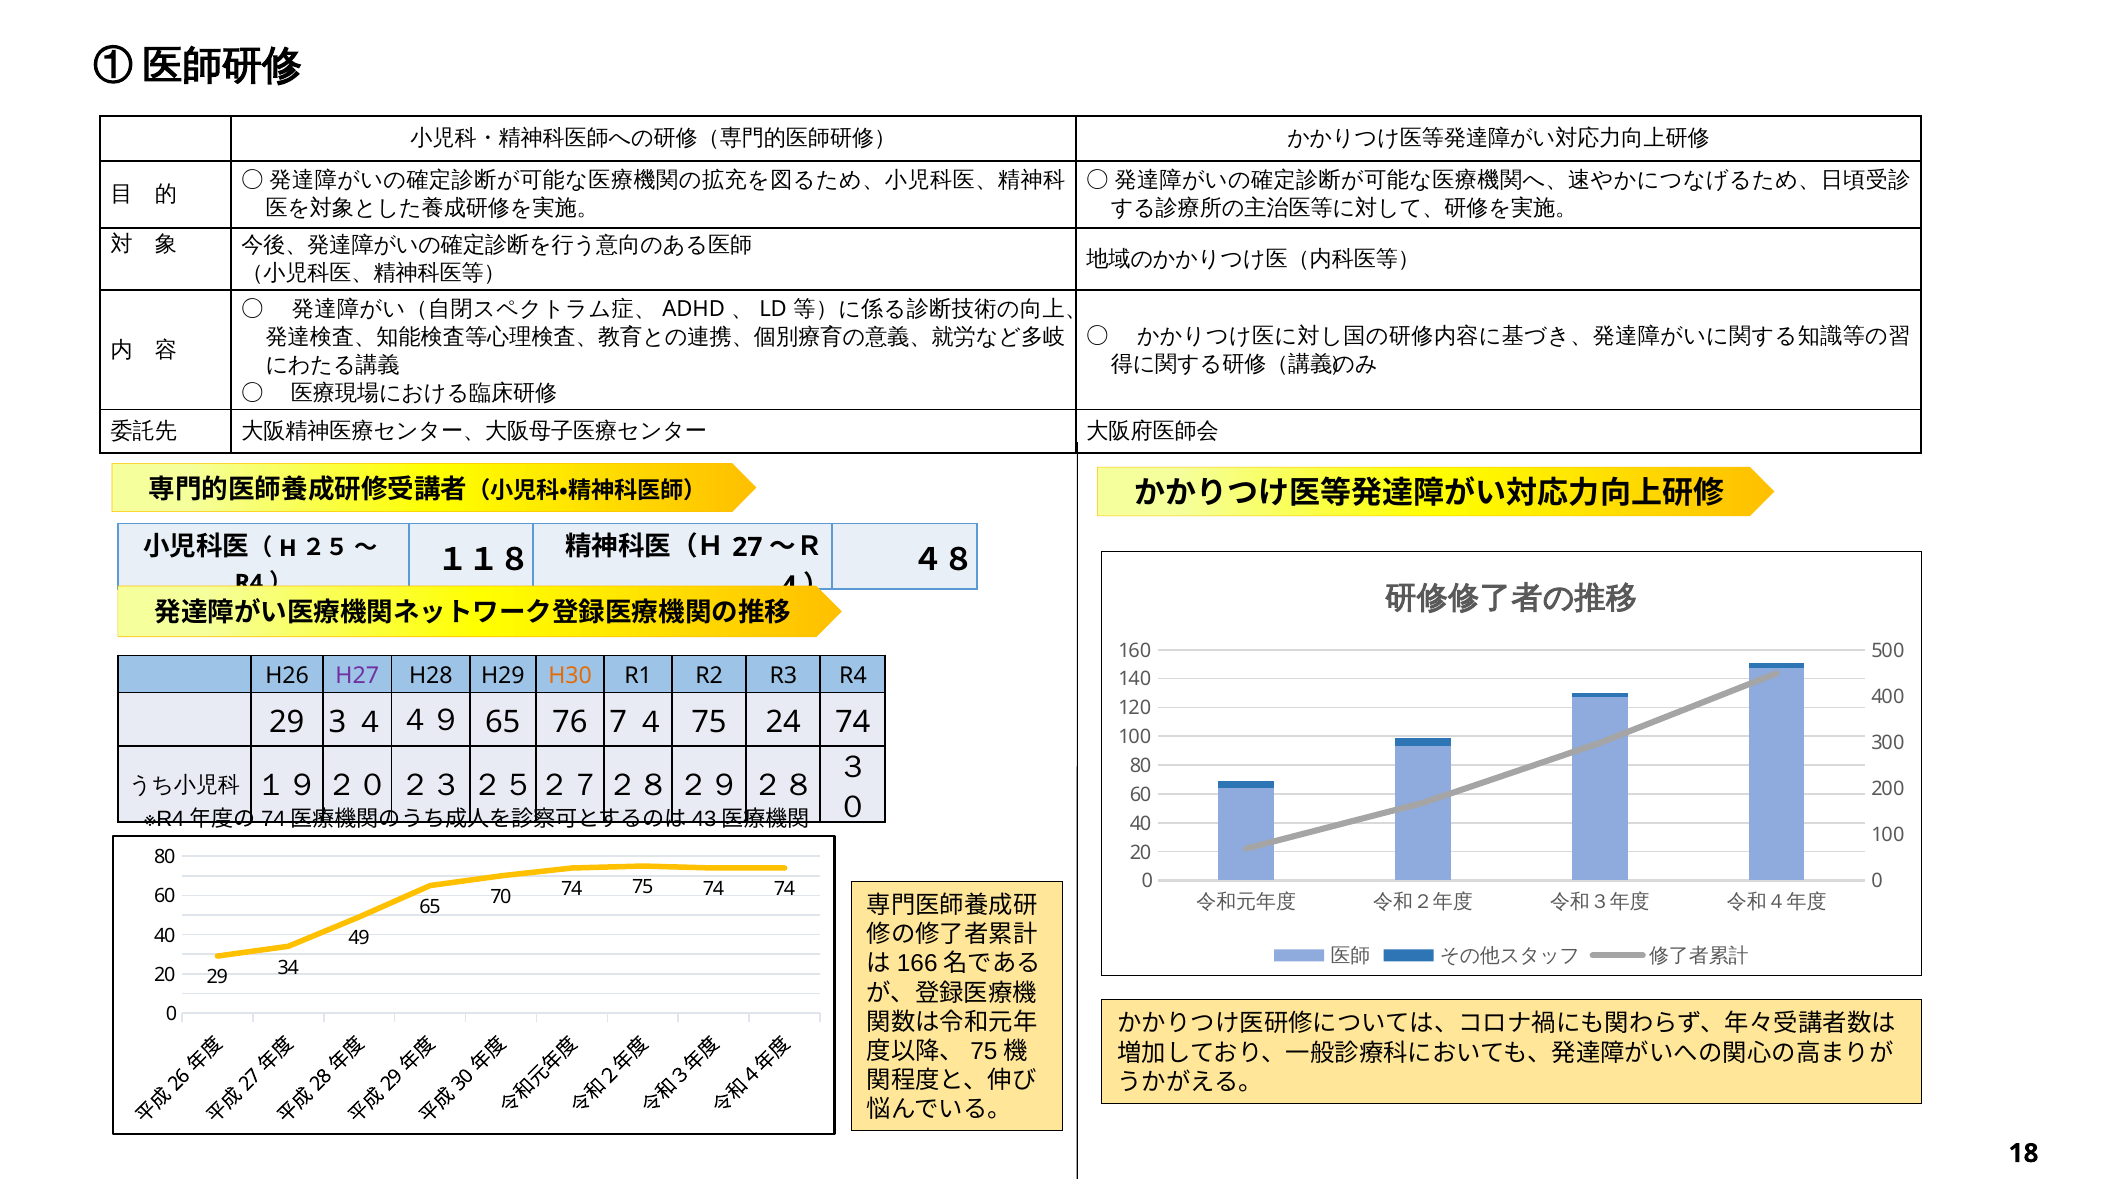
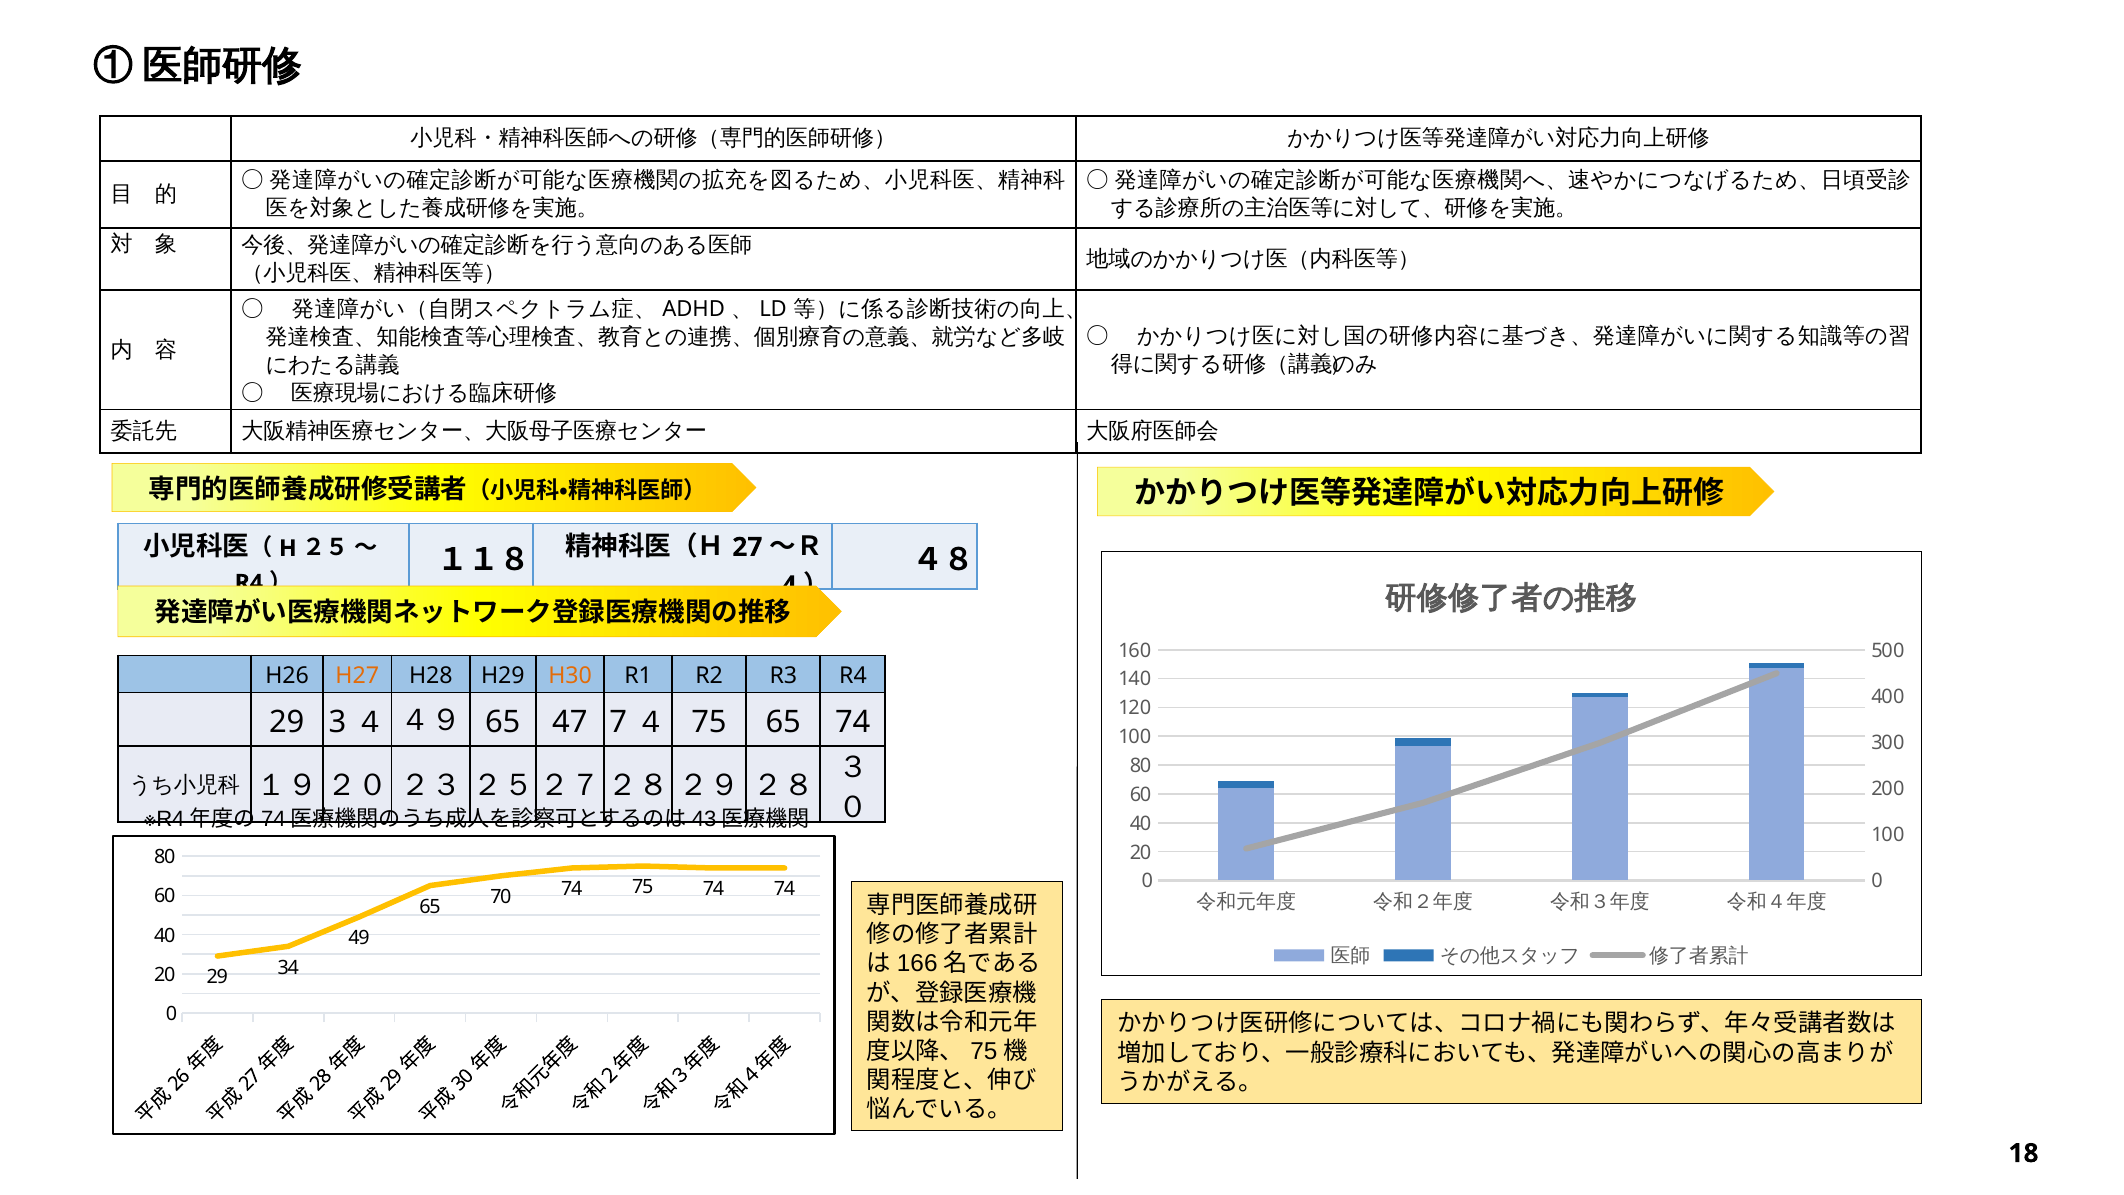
H27 colour: purple -> orange
76: 76 -> 47
75 24: 24 -> 65
